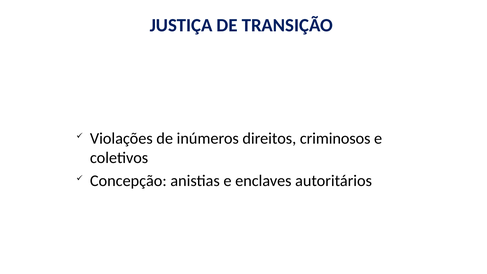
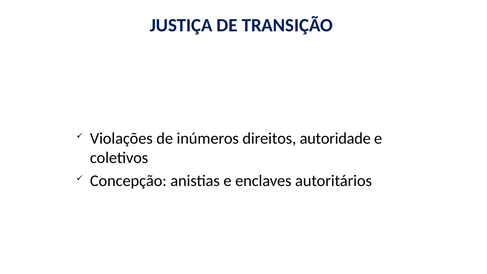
criminosos: criminosos -> autoridade
